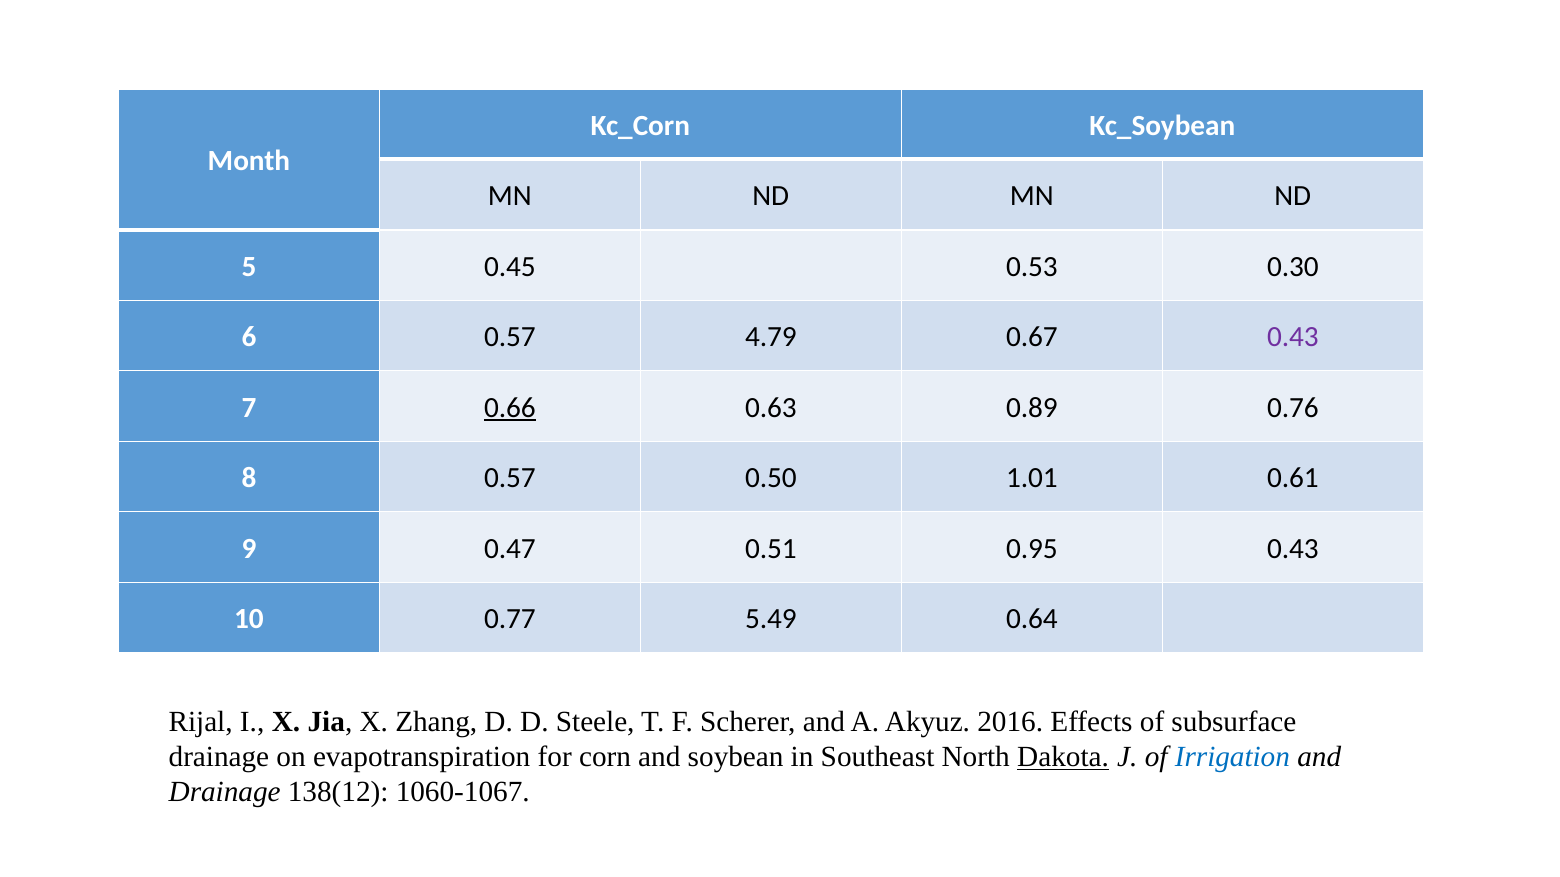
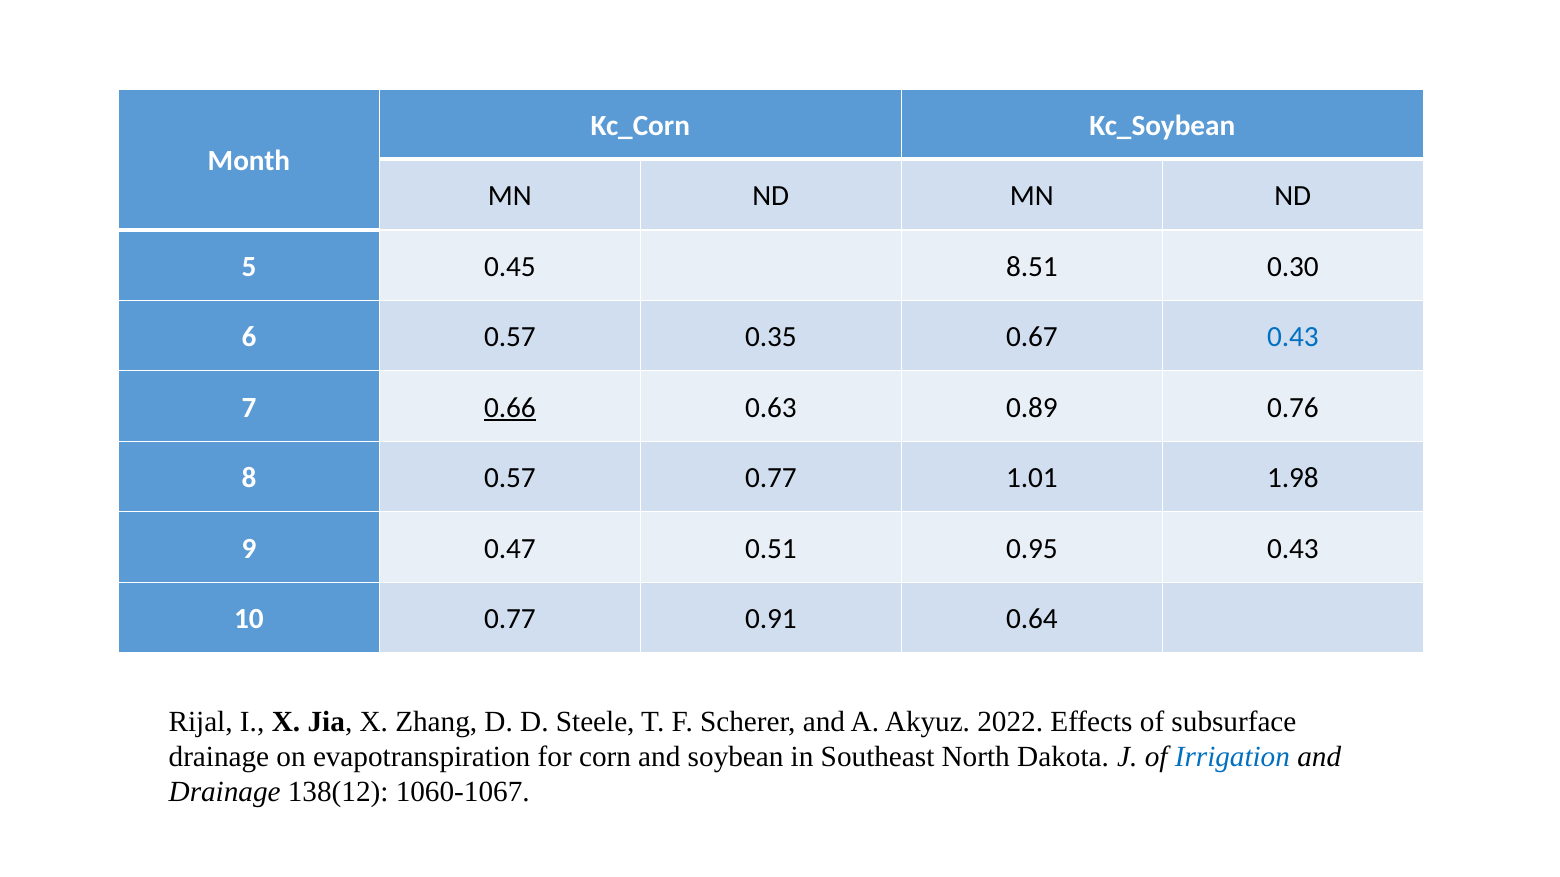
0.53: 0.53 -> 8.51
4.79: 4.79 -> 0.35
0.43 at (1293, 337) colour: purple -> blue
0.57 0.50: 0.50 -> 0.77
0.61: 0.61 -> 1.98
5.49: 5.49 -> 0.91
2016: 2016 -> 2022
Dakota underline: present -> none
